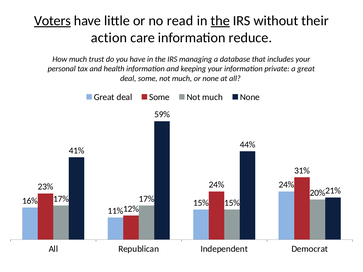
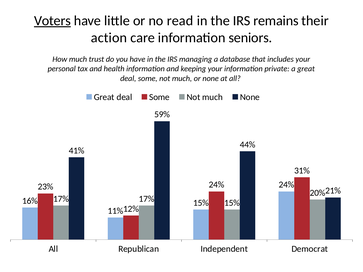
the at (220, 21) underline: present -> none
without: without -> remains
reduce: reduce -> seniors
